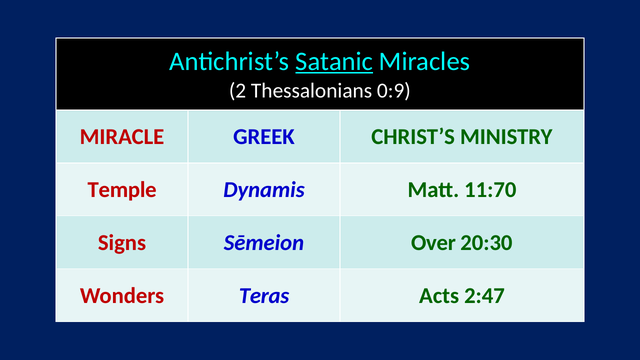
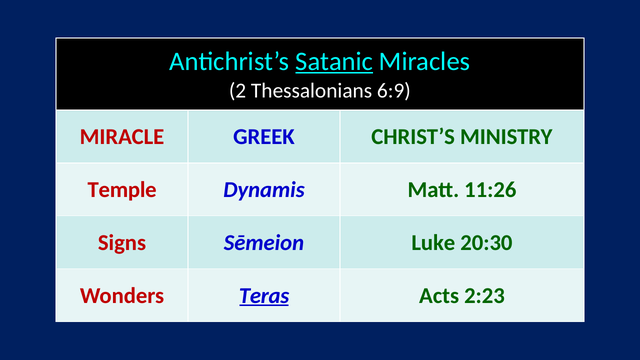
0:9: 0:9 -> 6:9
11:70: 11:70 -> 11:26
Over: Over -> Luke
Teras underline: none -> present
2:47: 2:47 -> 2:23
